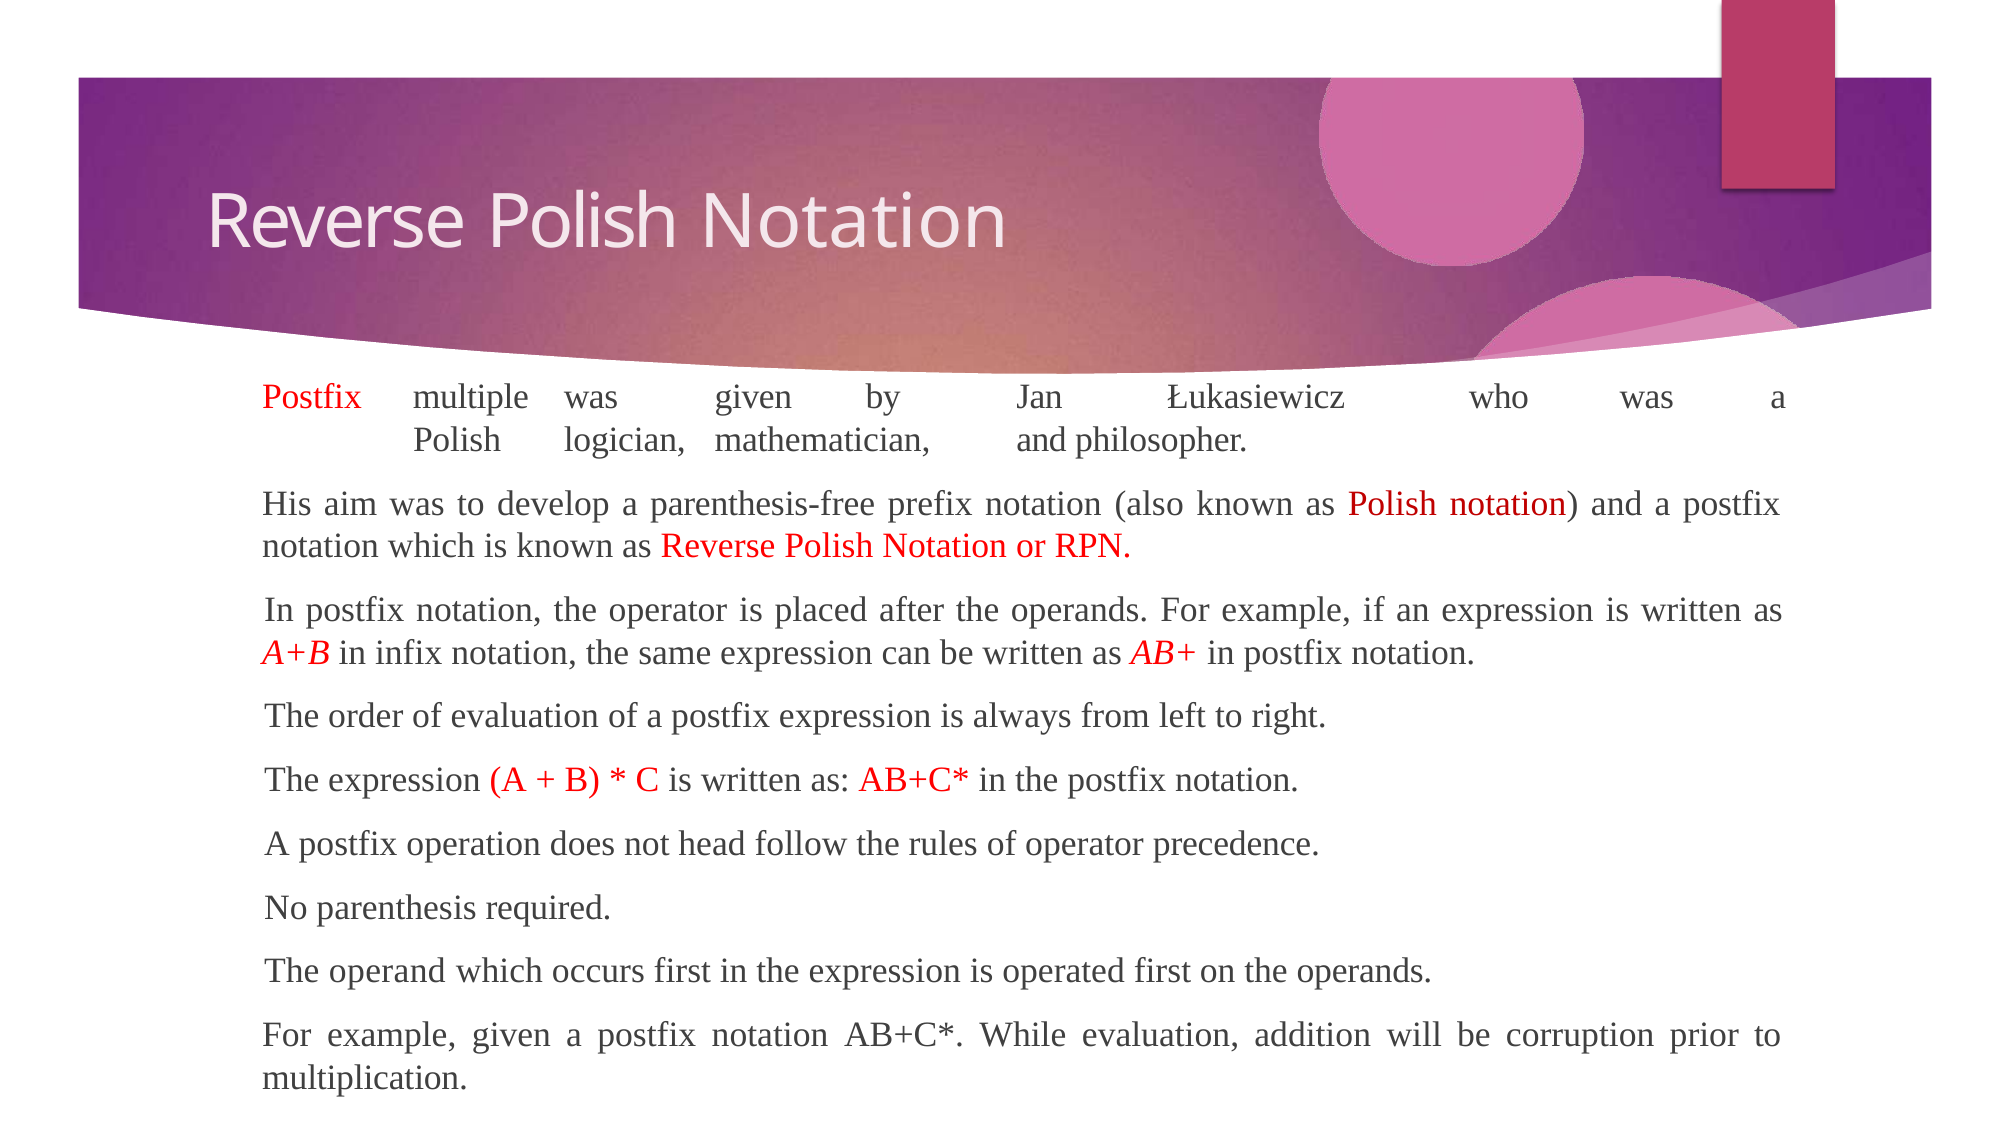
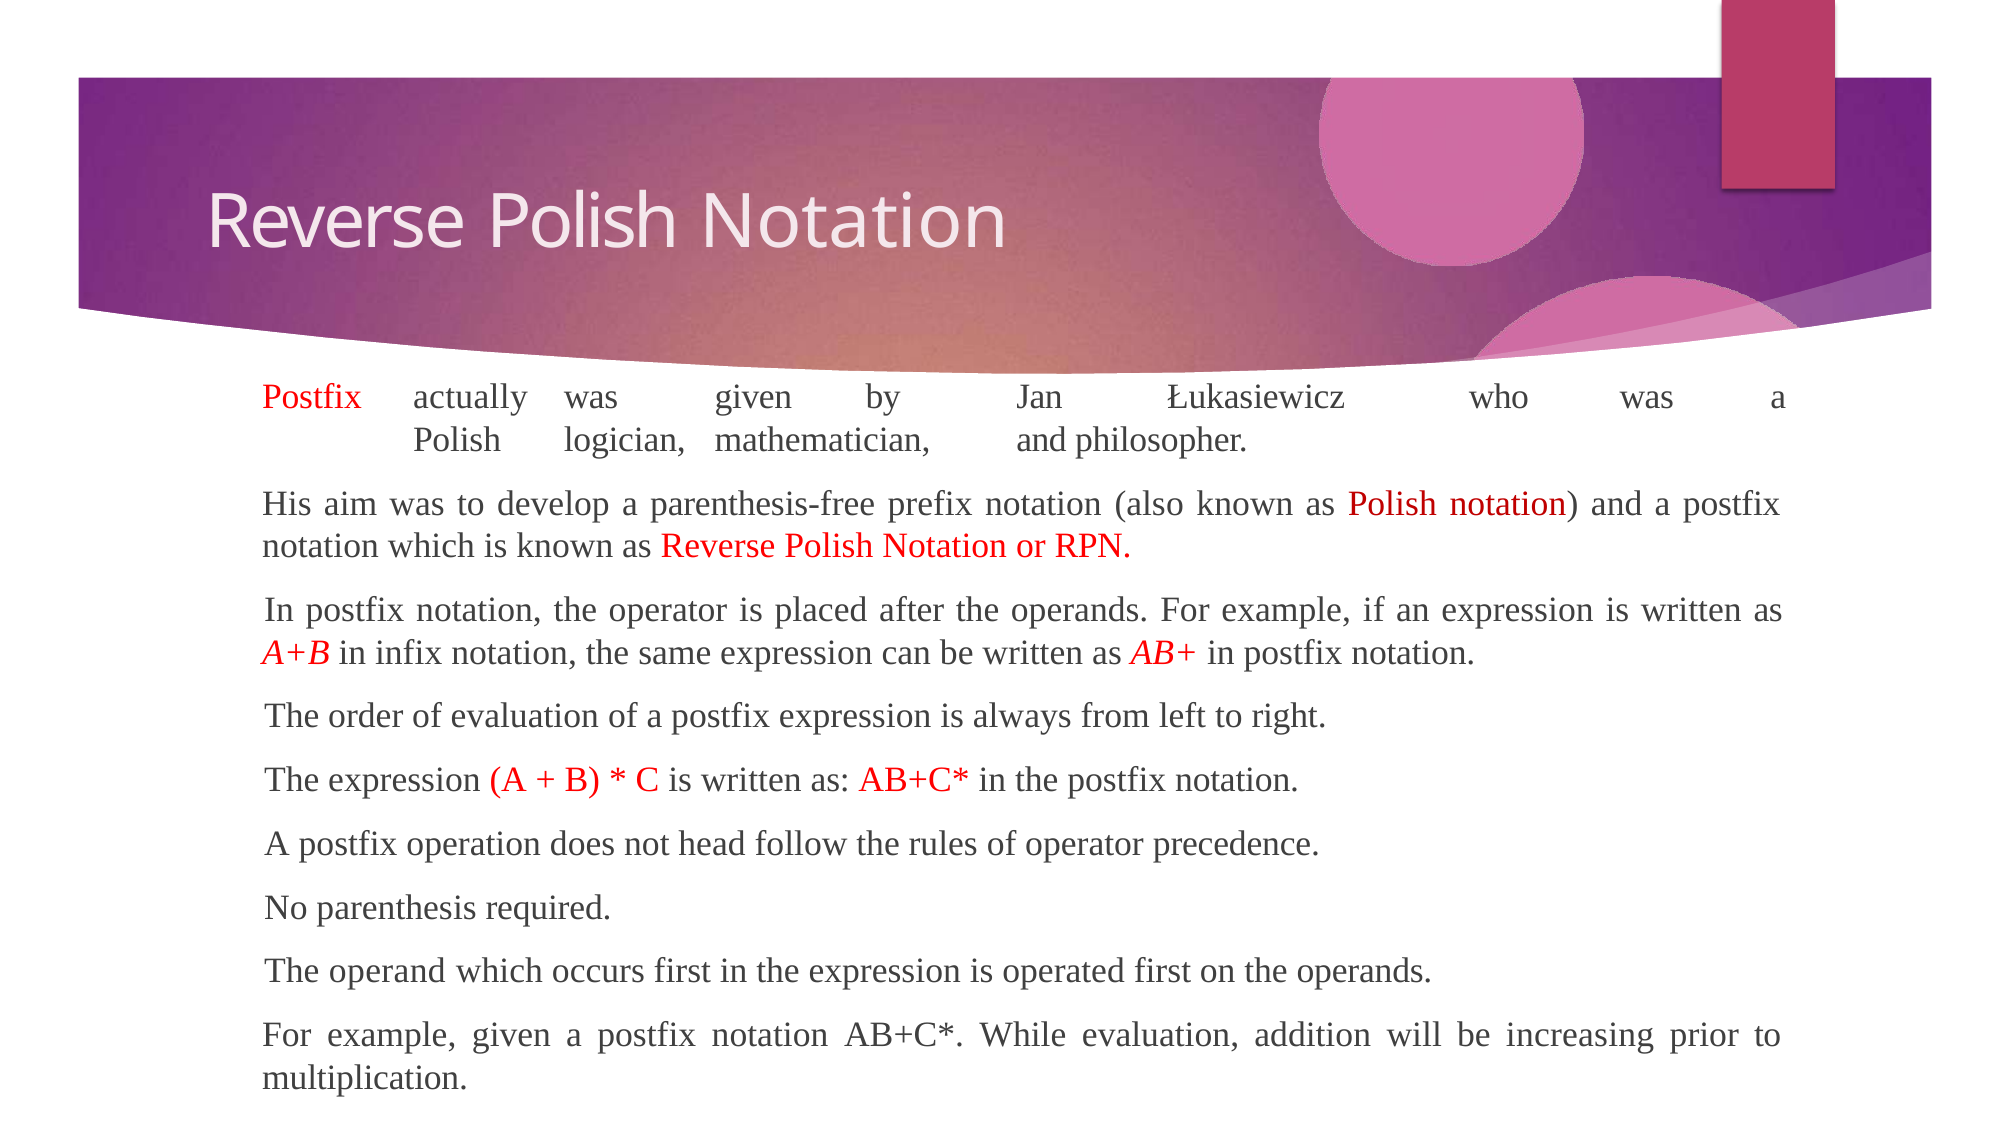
multiple: multiple -> actually
corruption: corruption -> increasing
